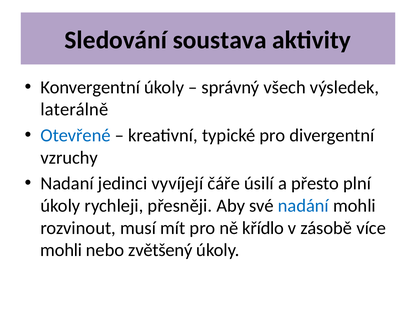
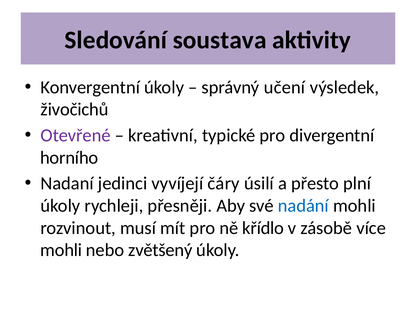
všech: všech -> učení
laterálně: laterálně -> živočichů
Otevřené colour: blue -> purple
vzruchy: vzruchy -> horního
čáře: čáře -> čáry
